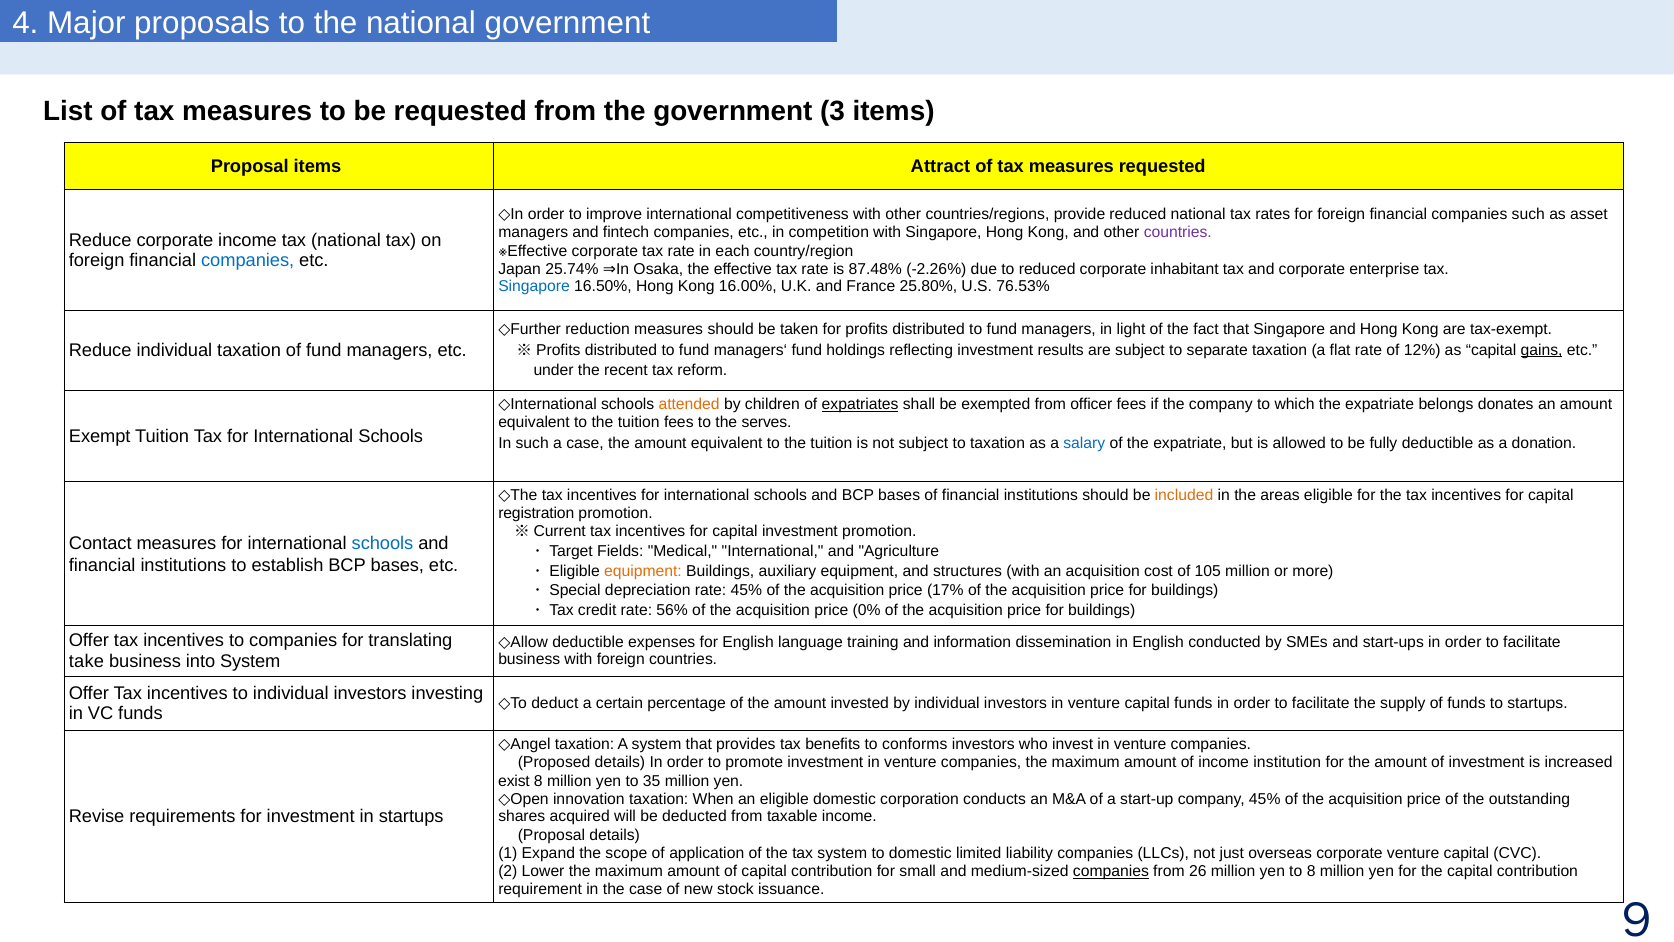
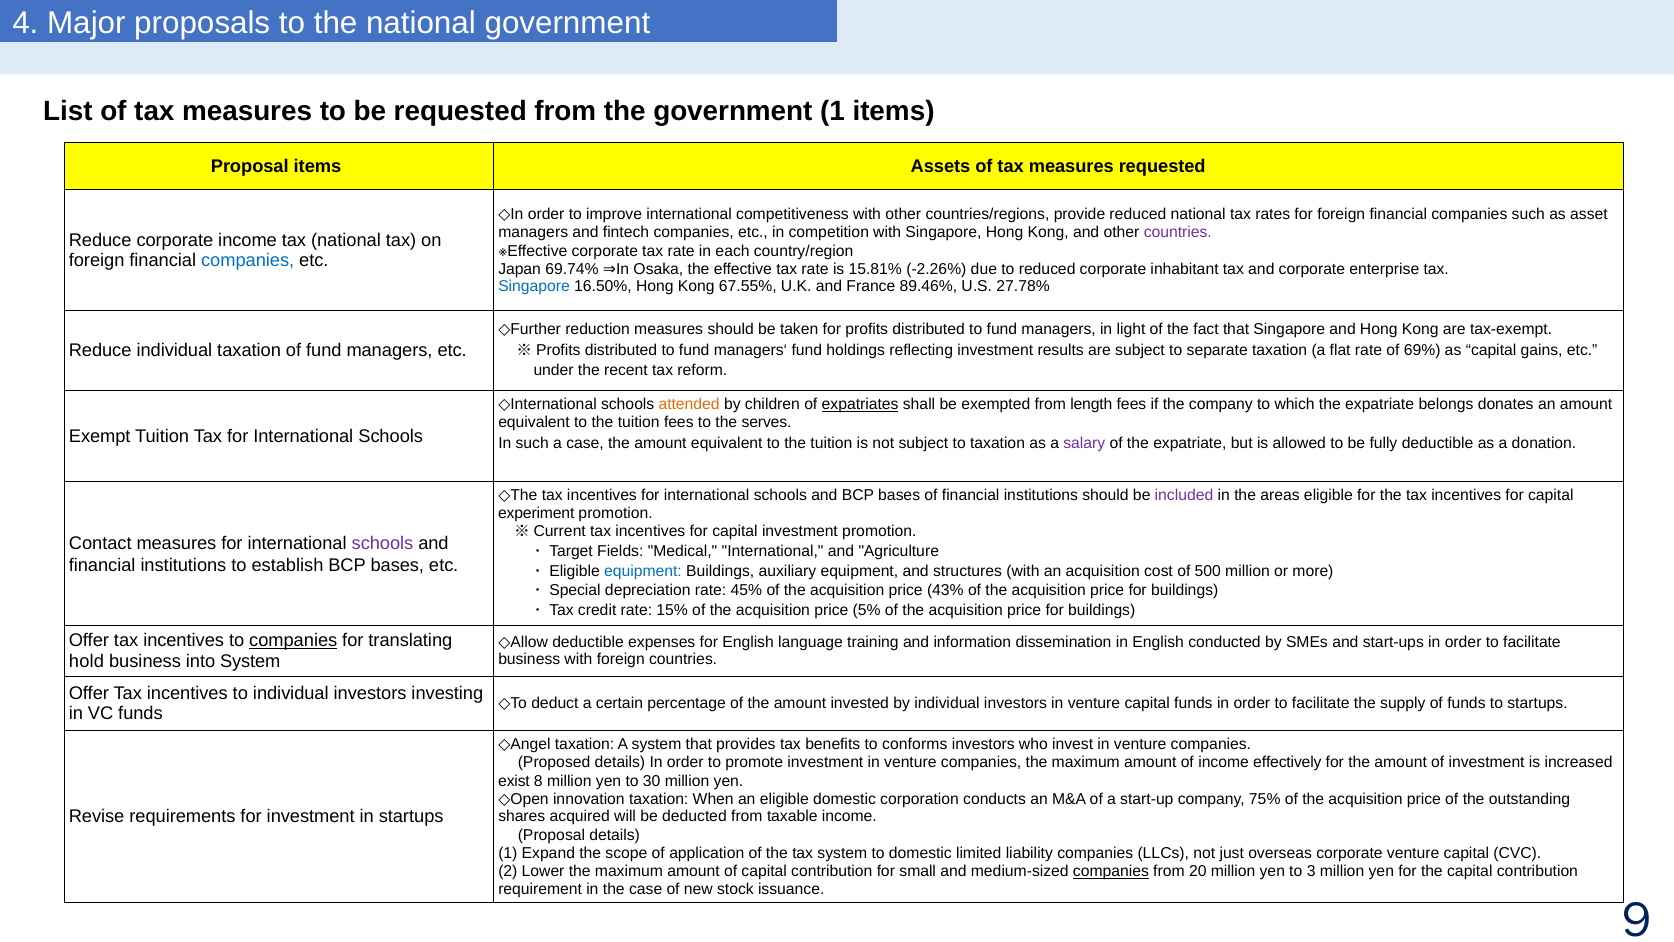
government 3: 3 -> 1
Attract: Attract -> Assets
25.74%: 25.74% -> 69.74%
87.48%: 87.48% -> 15.81%
16.00%: 16.00% -> 67.55%
25.80%: 25.80% -> 89.46%
76.53%: 76.53% -> 27.78%
12%: 12% -> 69%
gains underline: present -> none
officer: officer -> length
salary colour: blue -> purple
included colour: orange -> purple
registration: registration -> experiment
schools at (383, 543) colour: blue -> purple
equipment at (643, 571) colour: orange -> blue
105: 105 -> 500
17%: 17% -> 43%
56%: 56% -> 15%
0%: 0% -> 5%
companies at (293, 640) underline: none -> present
take: take -> hold
institution: institution -> effectively
35: 35 -> 30
company 45%: 45% -> 75%
26: 26 -> 20
to 8: 8 -> 3
